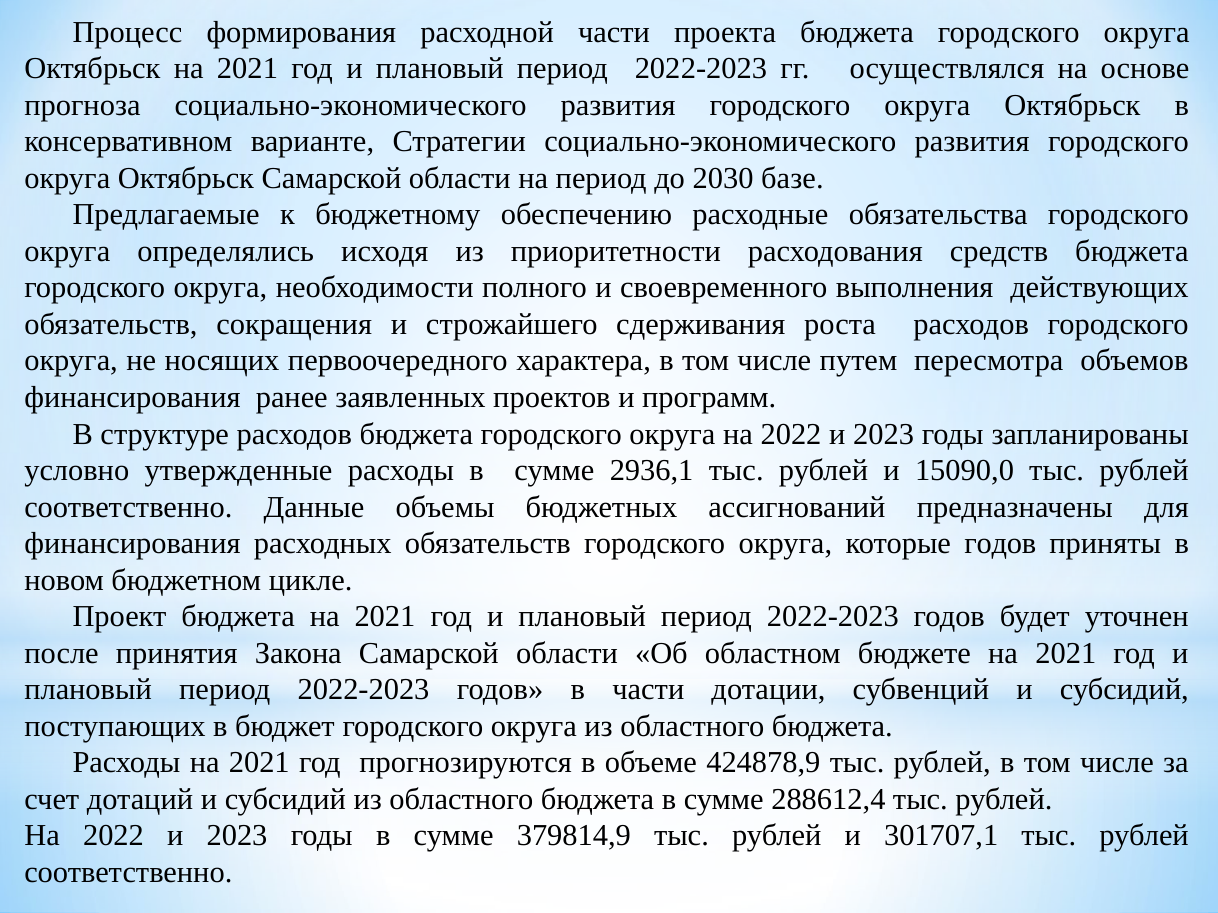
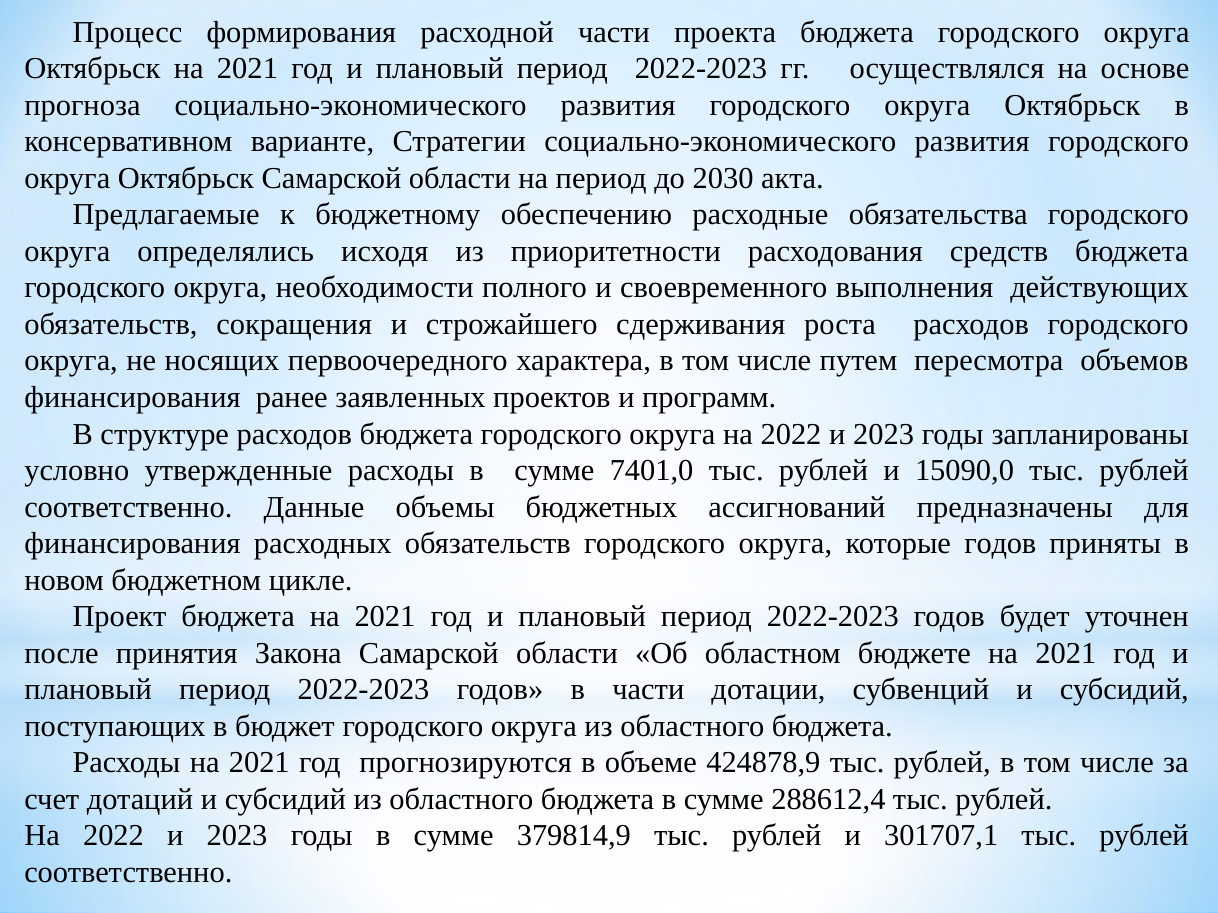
базе: базе -> акта
2936,1: 2936,1 -> 7401,0
